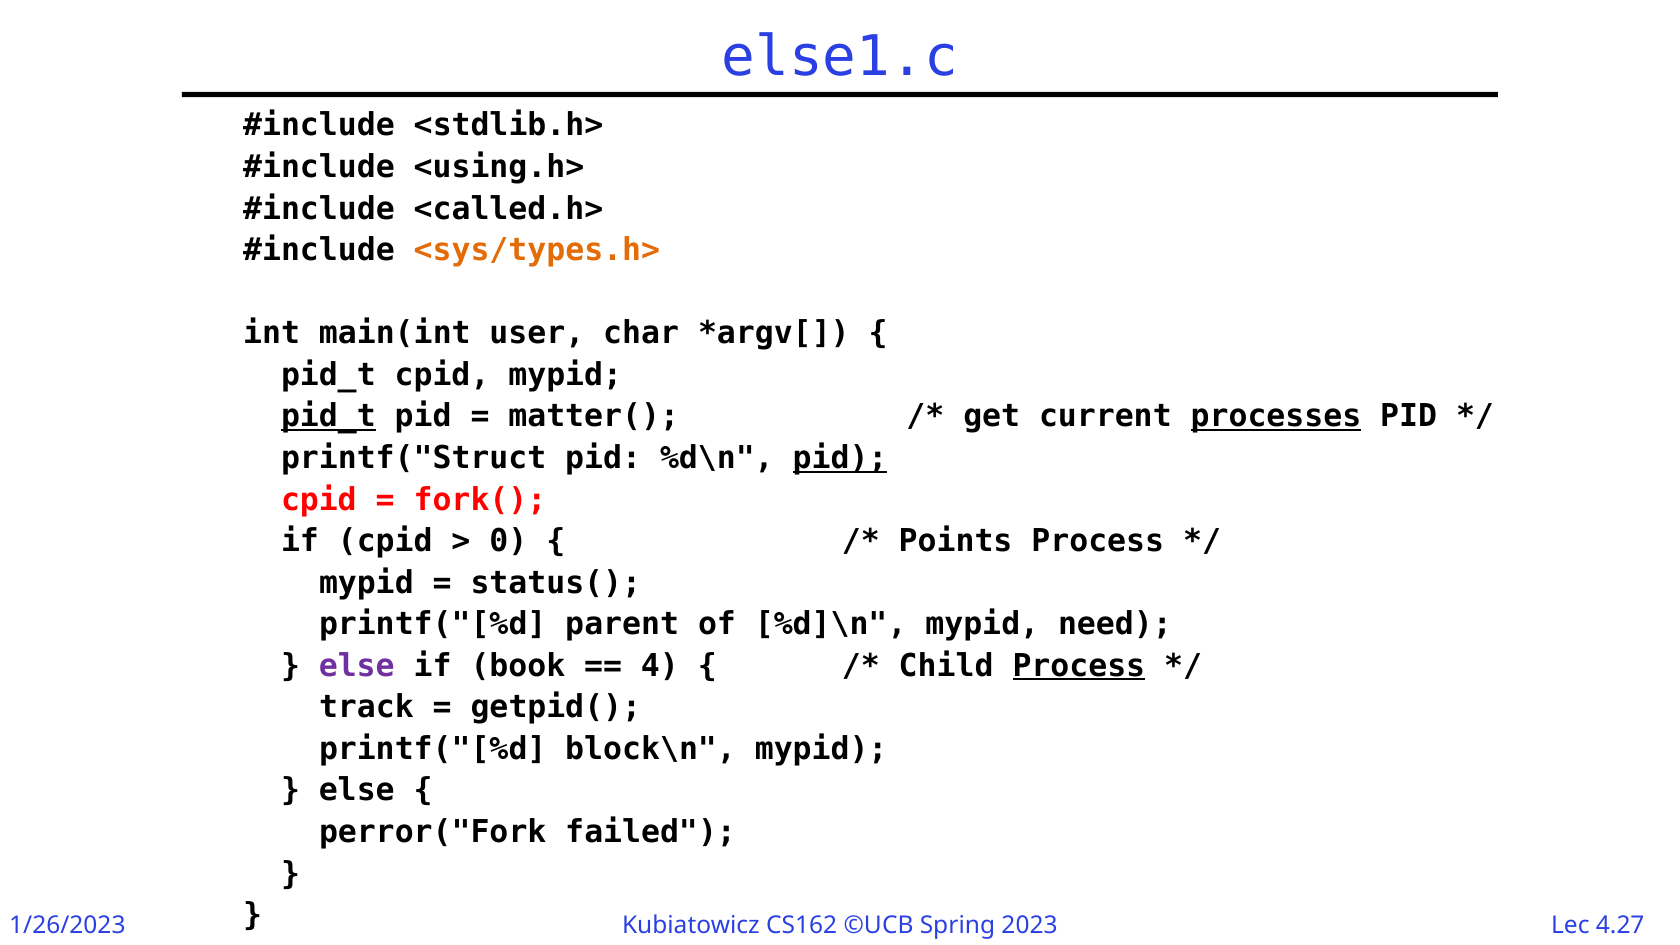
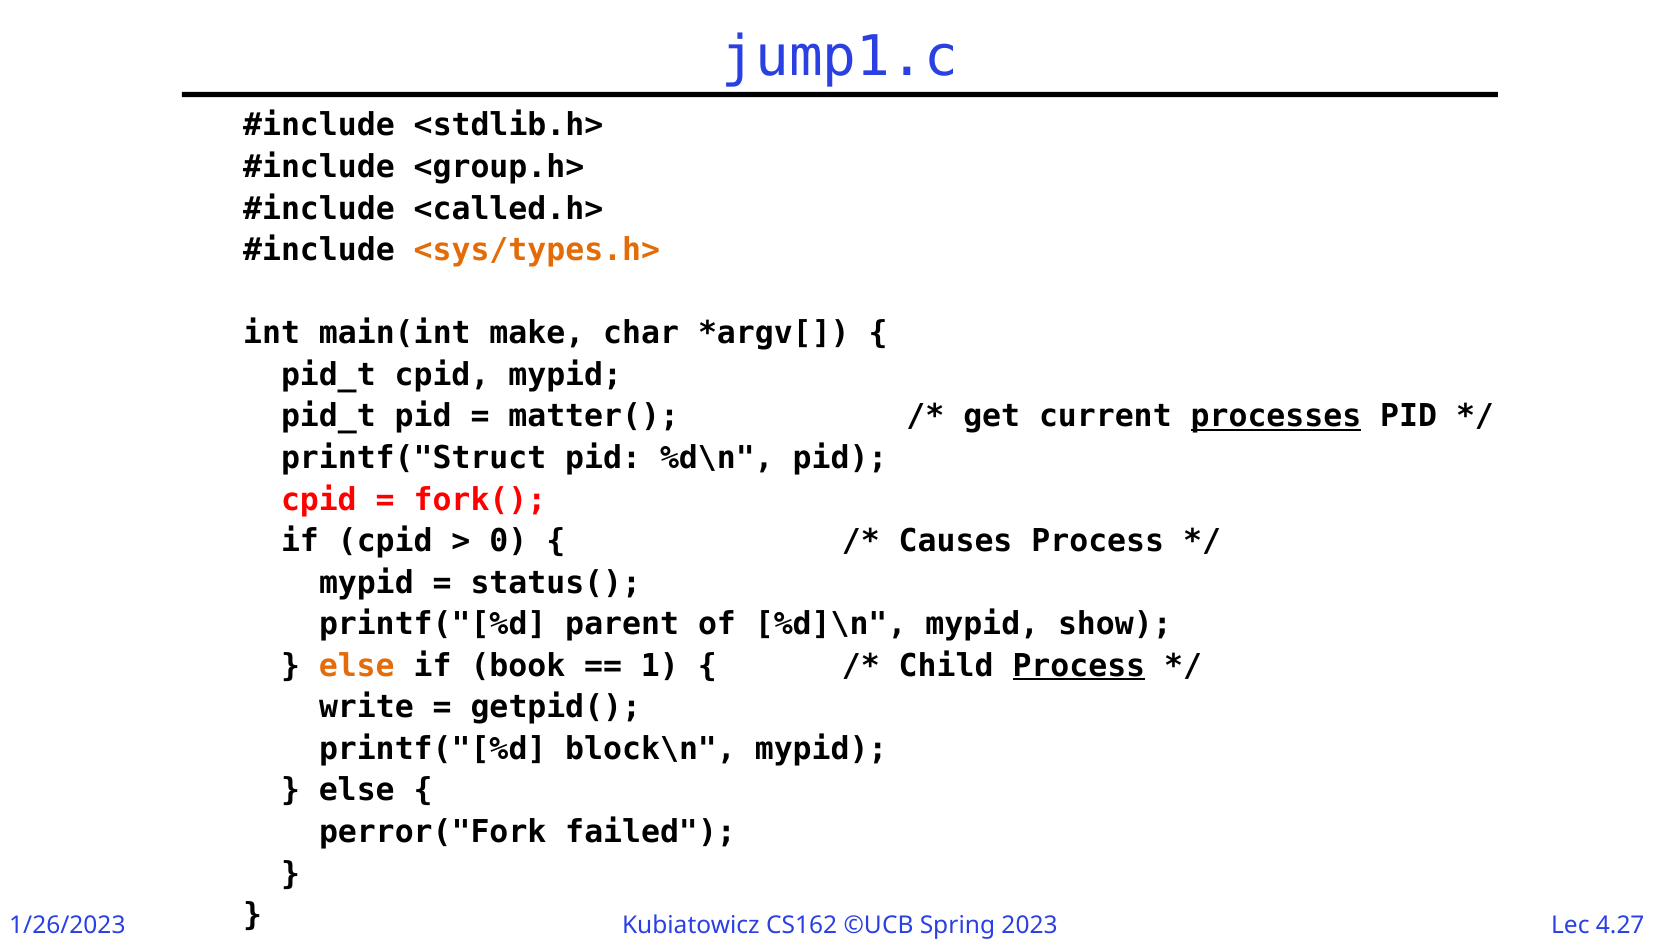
else1.c: else1.c -> jump1.c
<using.h>: <using.h> -> <group.h>
user: user -> make
pid_t at (328, 416) underline: present -> none
pid at (840, 458) underline: present -> none
Points: Points -> Causes
need: need -> show
else at (357, 666) colour: purple -> orange
4: 4 -> 1
track: track -> write
